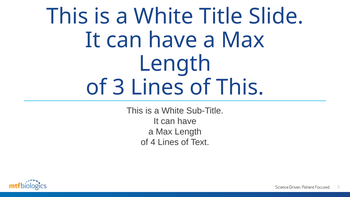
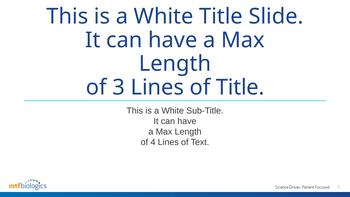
of This: This -> Title
